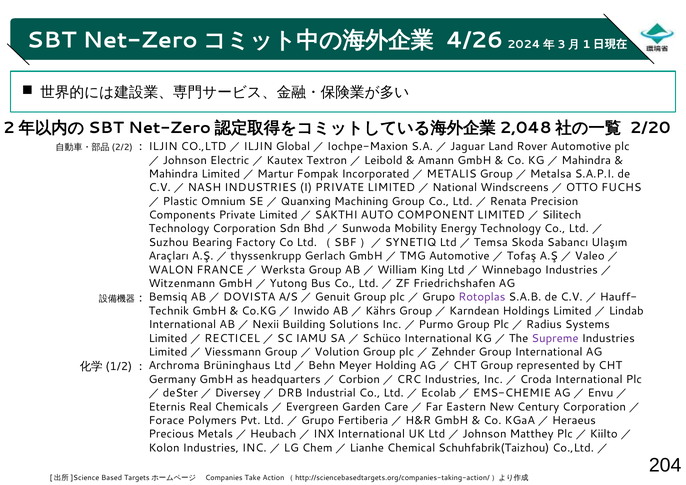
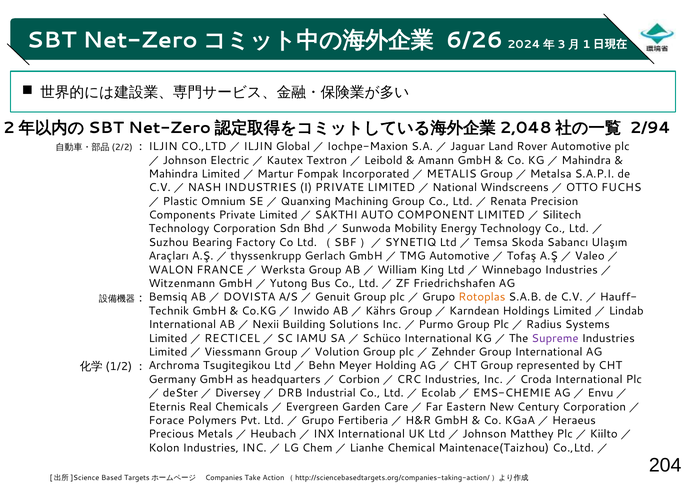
4/26: 4/26 -> 6/26
2/20: 2/20 -> 2/94
Rotoplas colour: purple -> orange
Brüninghaus: Brüninghaus -> Tsugitegikou
Schuhfabrik(Taizhou: Schuhfabrik(Taizhou -> Maintenace(Taizhou
